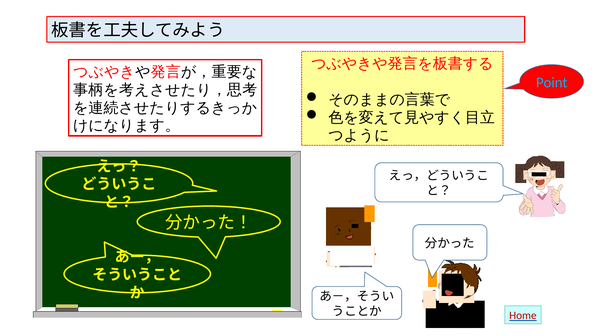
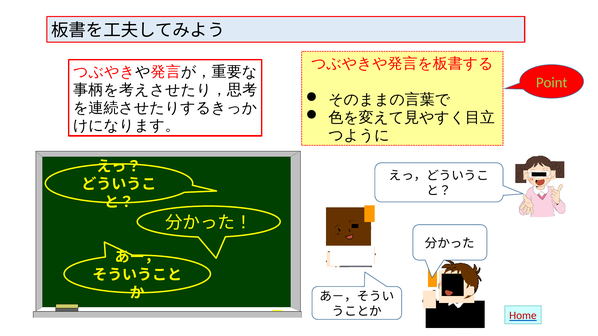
Point colour: light blue -> light green
